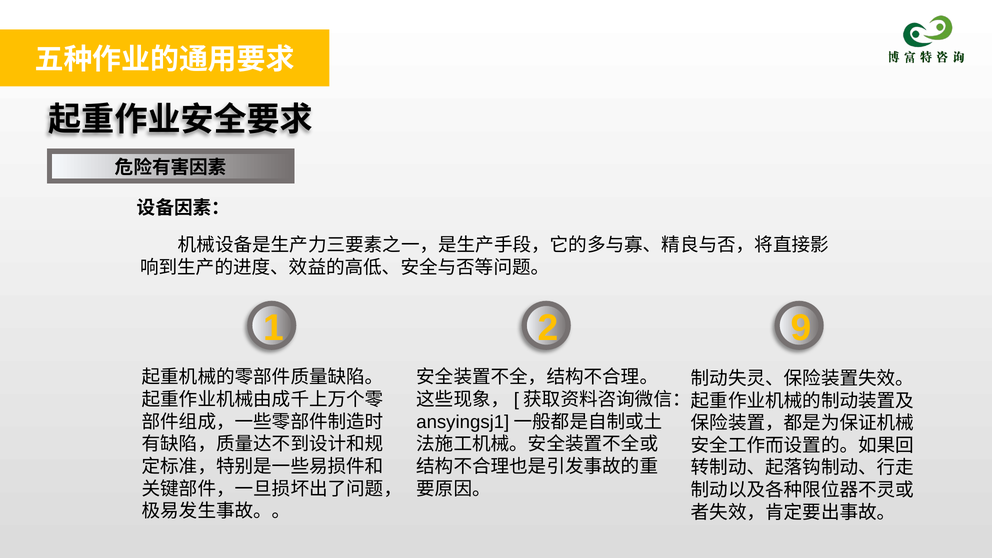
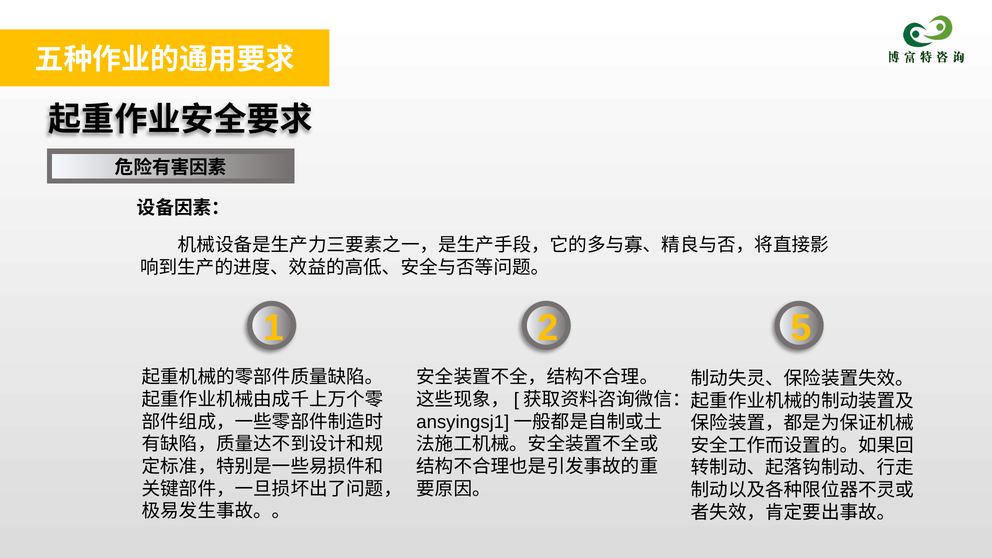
9: 9 -> 5
